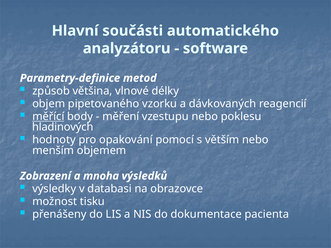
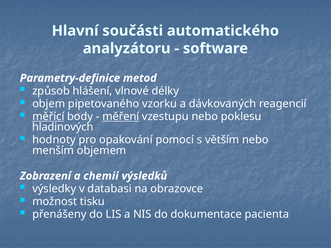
většina: většina -> hlášení
měření underline: none -> present
mnoha: mnoha -> chemii
